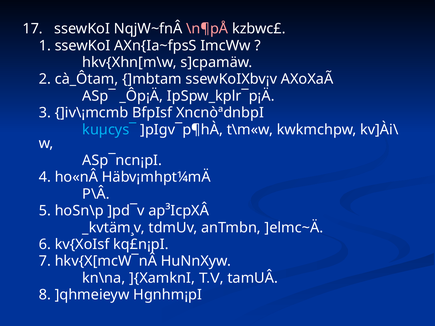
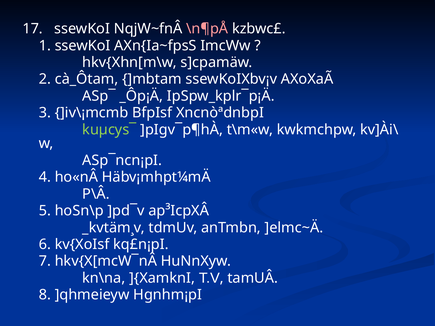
kuµcys¯ colour: light blue -> light green
